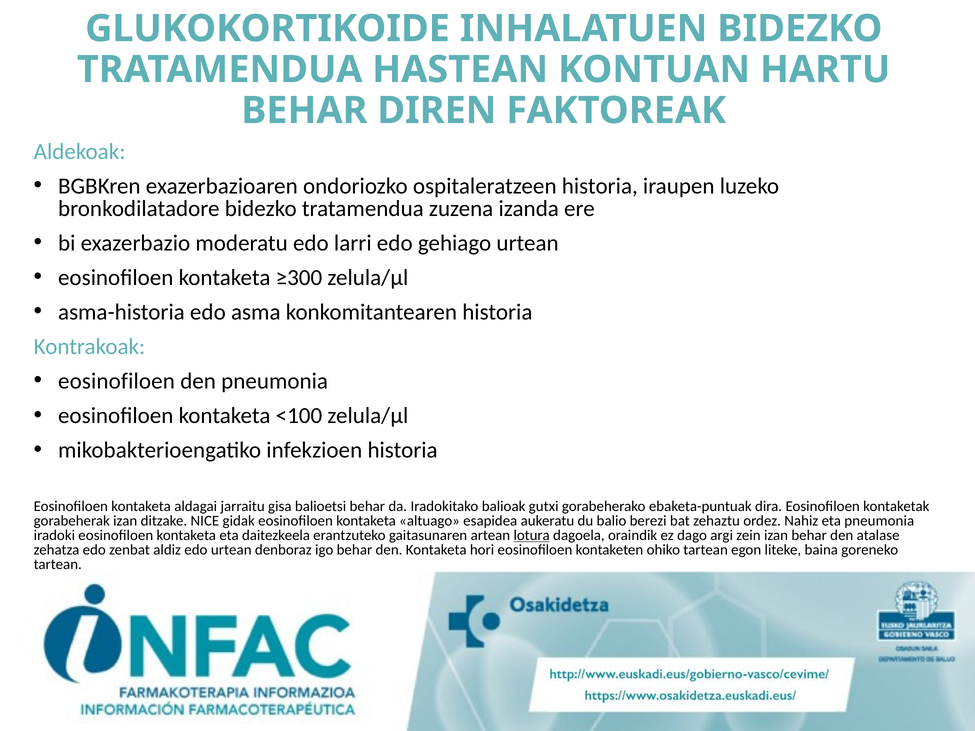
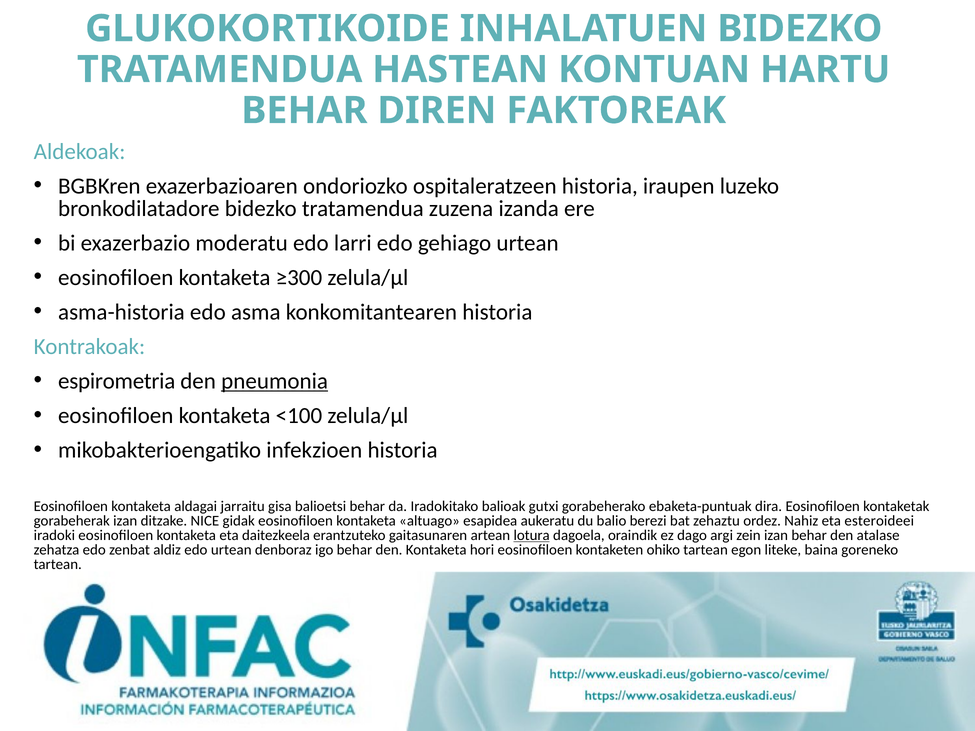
eosinofiloen at (116, 381): eosinofiloen -> espirometria
pneumonia at (275, 381) underline: none -> present
eta pneumonia: pneumonia -> esteroideei
